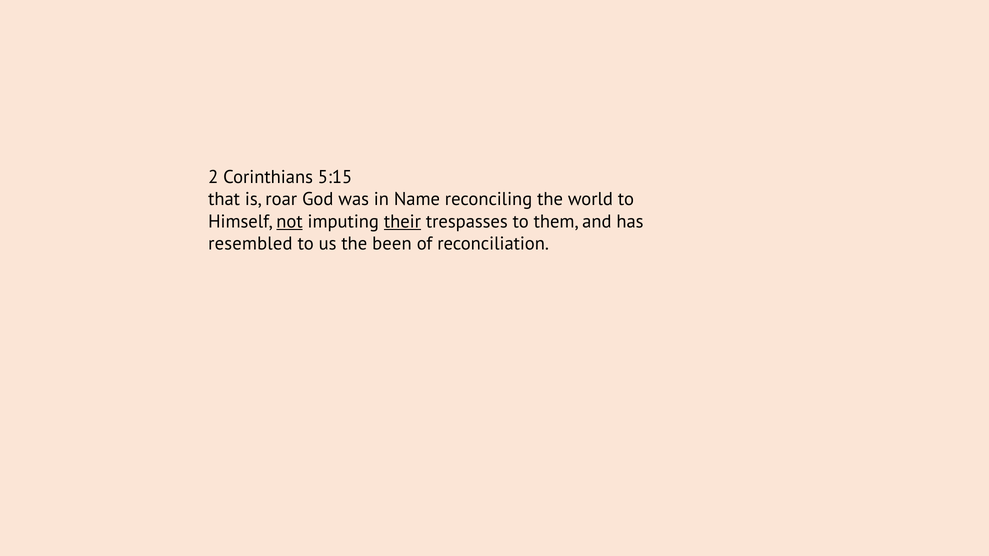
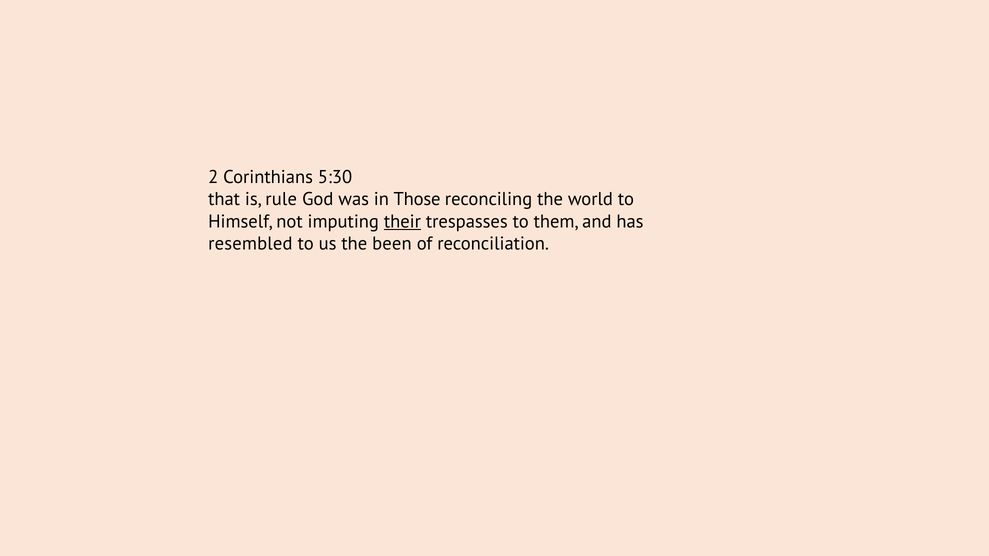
5:15: 5:15 -> 5:30
roar: roar -> rule
Name: Name -> Those
not underline: present -> none
